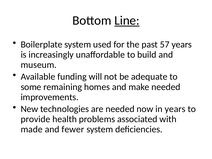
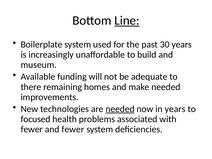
57: 57 -> 30
some: some -> there
needed at (120, 109) underline: none -> present
provide: provide -> focused
made at (32, 129): made -> fewer
